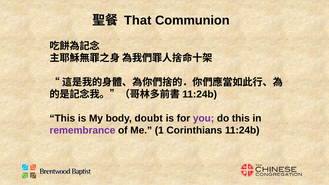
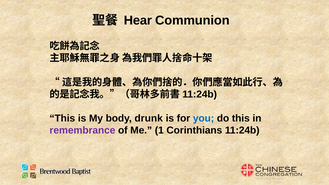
That: That -> Hear
doubt: doubt -> drunk
you colour: purple -> blue
